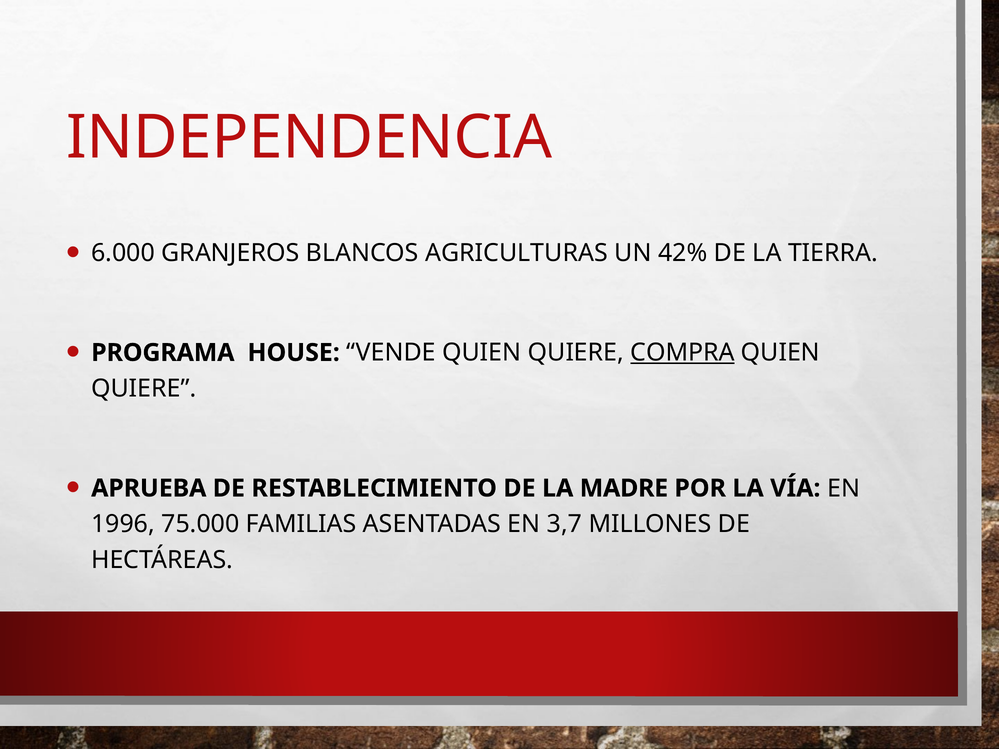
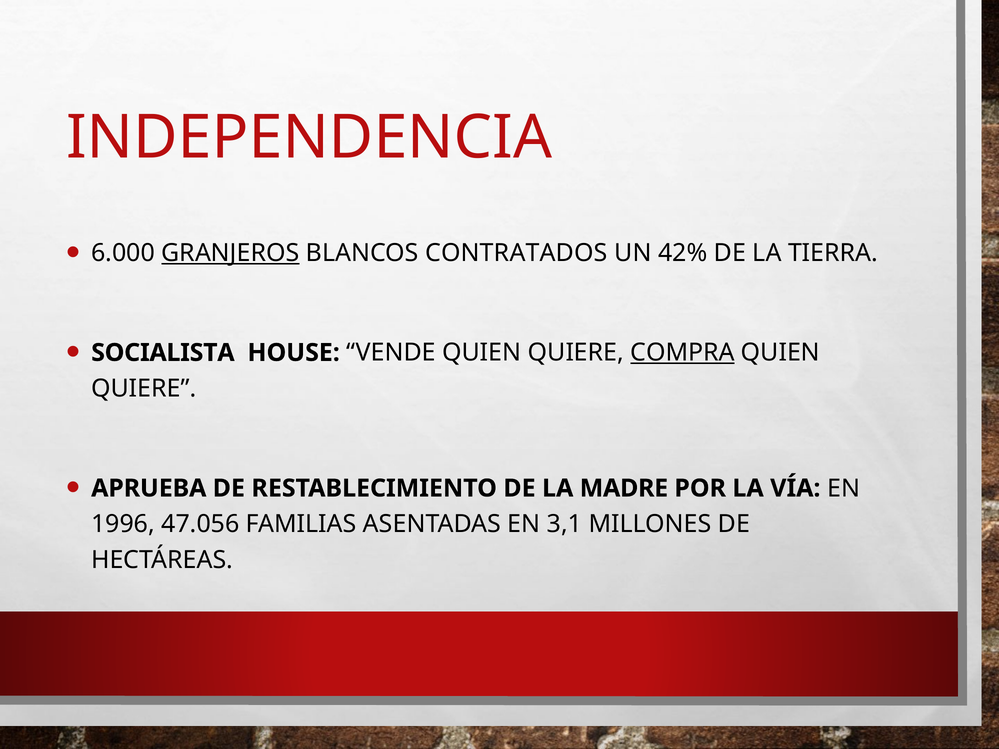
GRANJEROS underline: none -> present
AGRICULTURAS: AGRICULTURAS -> CONTRATADOS
PROGRAMA: PROGRAMA -> SOCIALISTA
75.000: 75.000 -> 47.056
3,7: 3,7 -> 3,1
